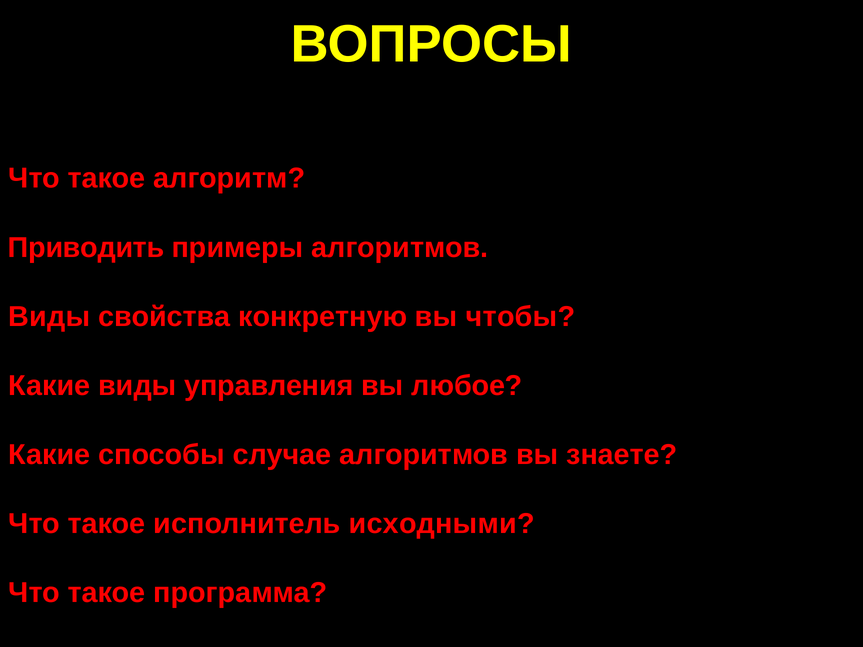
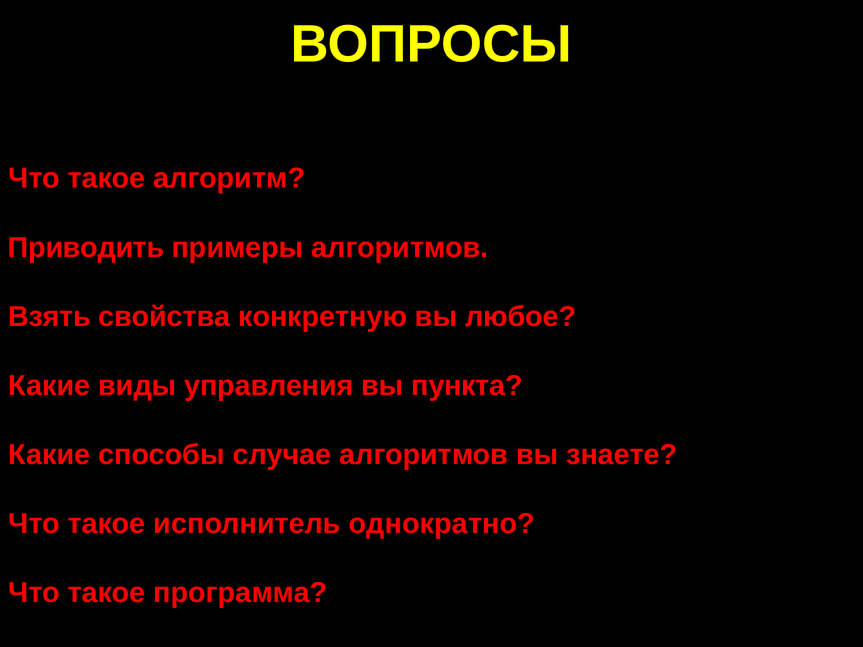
Виды at (49, 317): Виды -> Взять
чтобы: чтобы -> любое
любое: любое -> пункта
исходными: исходными -> однократно
